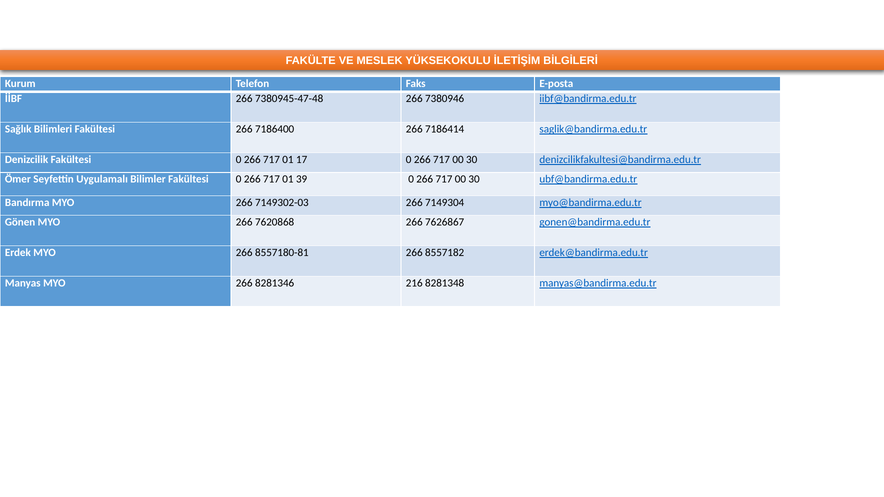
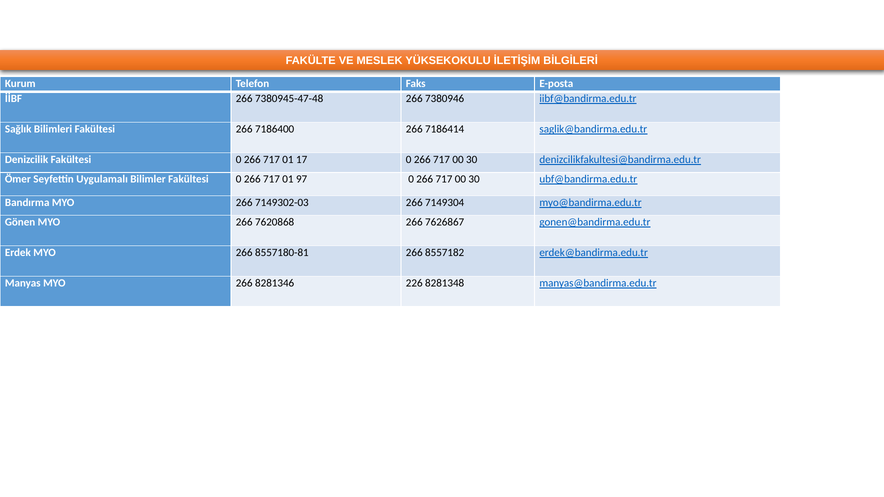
39: 39 -> 97
216: 216 -> 226
